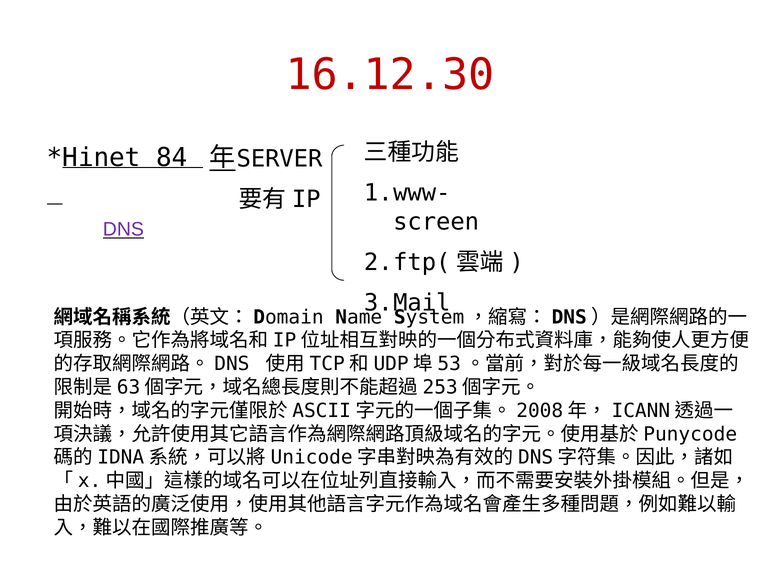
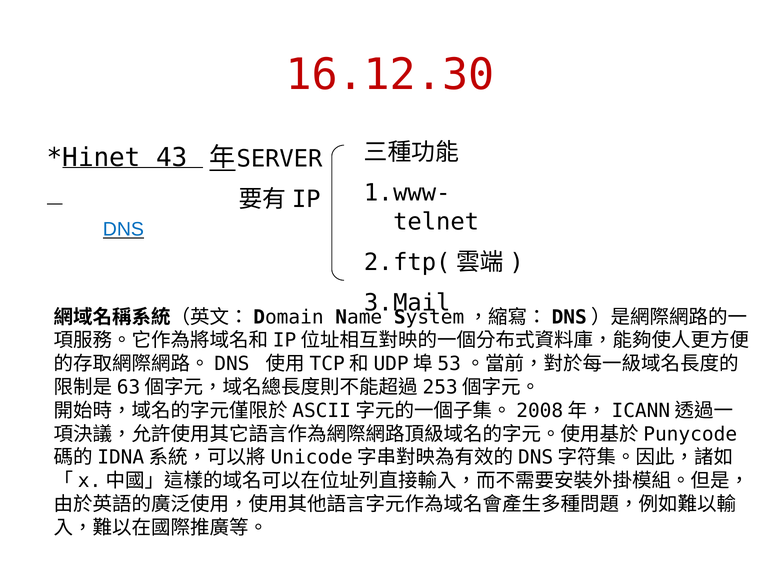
84: 84 -> 43
screen: screen -> telnet
DNS colour: purple -> blue
